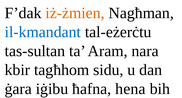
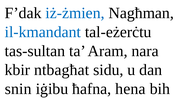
iż-żmien colour: orange -> blue
tagħhom: tagħhom -> ntbagħat
ġara: ġara -> snin
